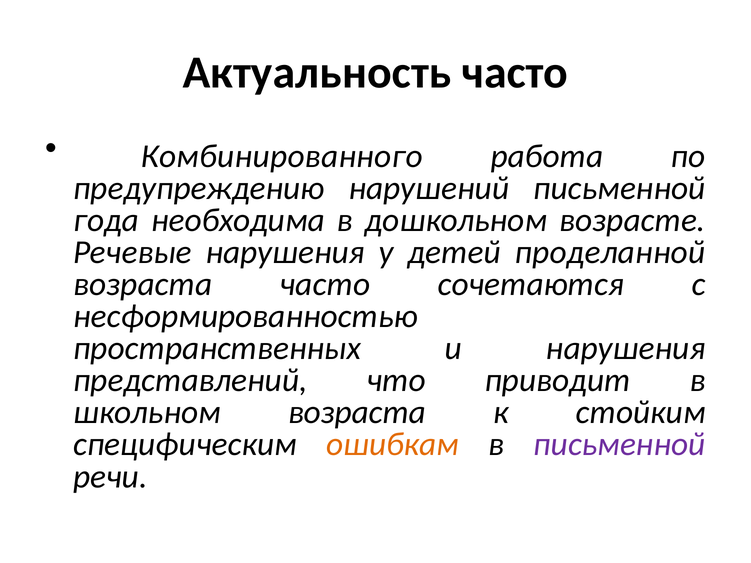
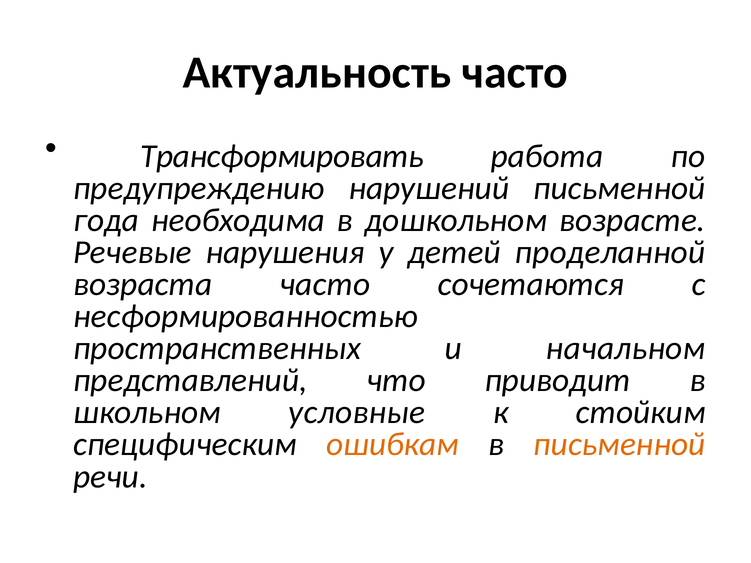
Комбинированного: Комбинированного -> Трансформировать
и нарушения: нарушения -> начальном
школьном возраста: возраста -> условные
письменной at (619, 445) colour: purple -> orange
